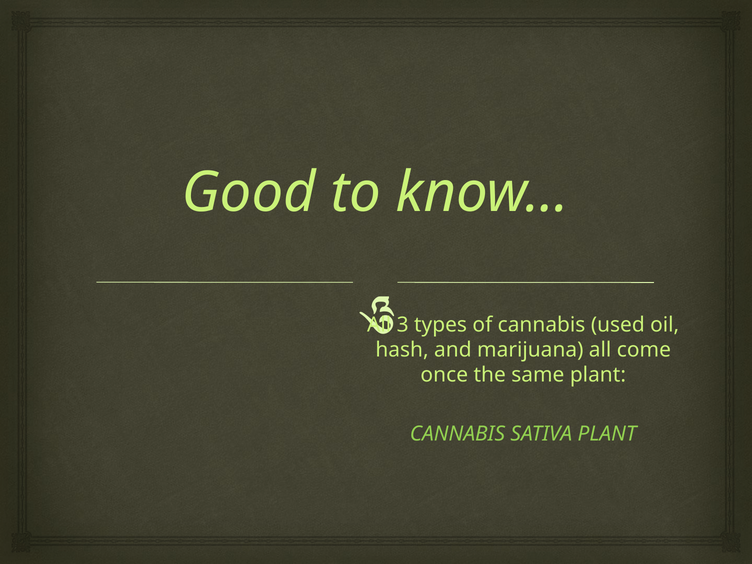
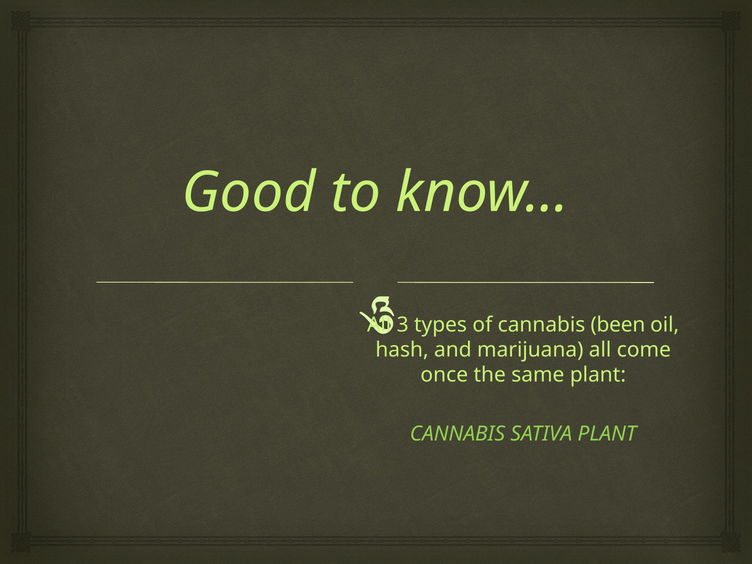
used: used -> been
